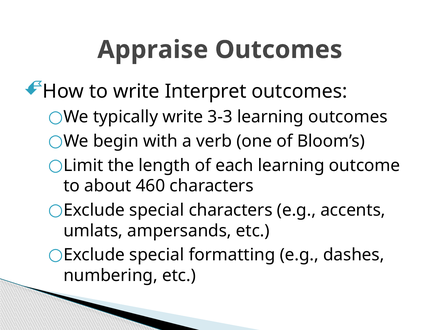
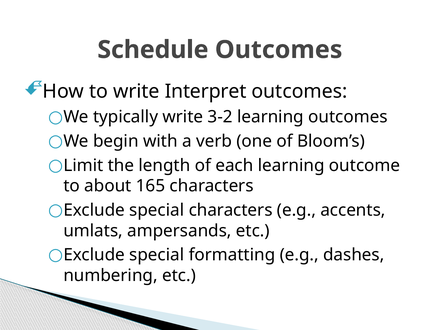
Appraise: Appraise -> Schedule
3-3: 3-3 -> 3-2
460: 460 -> 165
